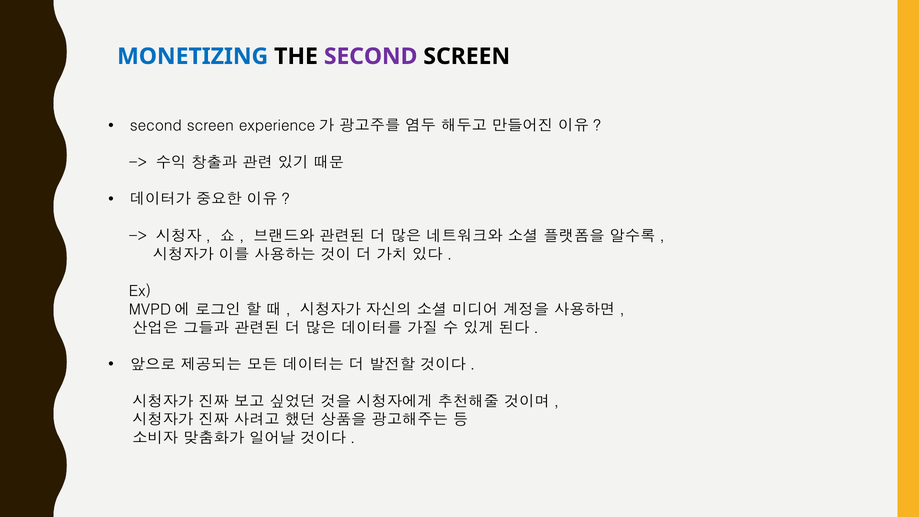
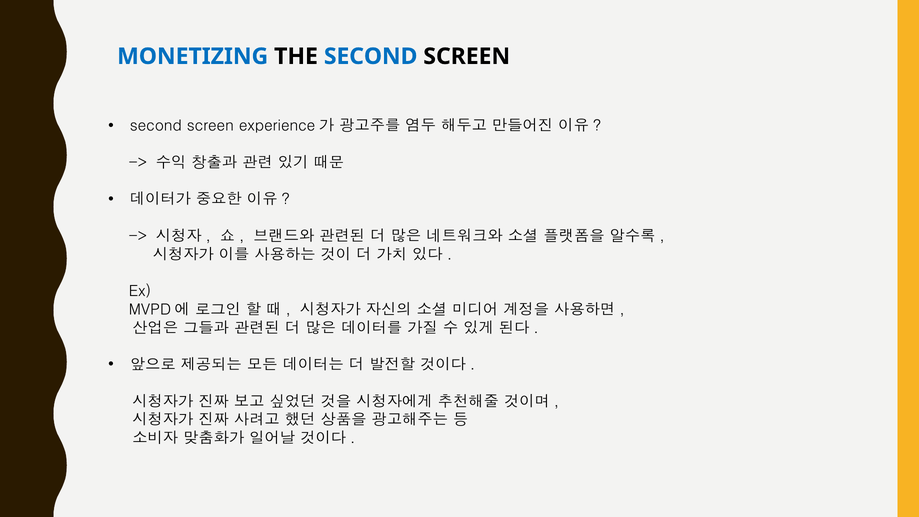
SECOND at (371, 56) colour: purple -> blue
